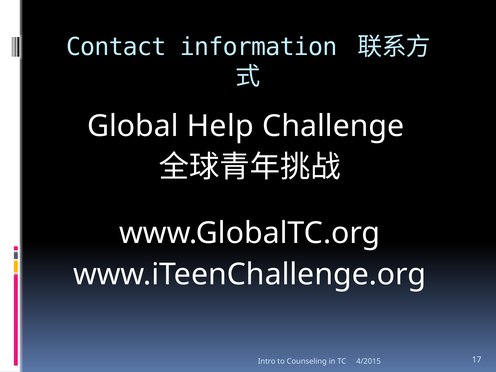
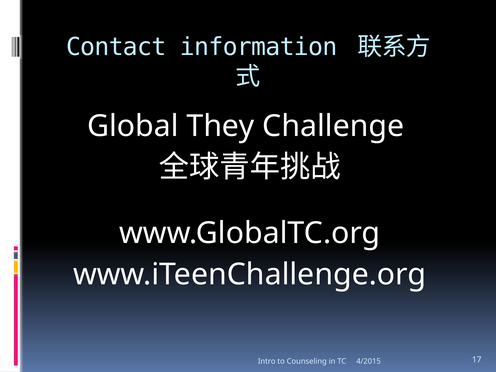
Help: Help -> They
